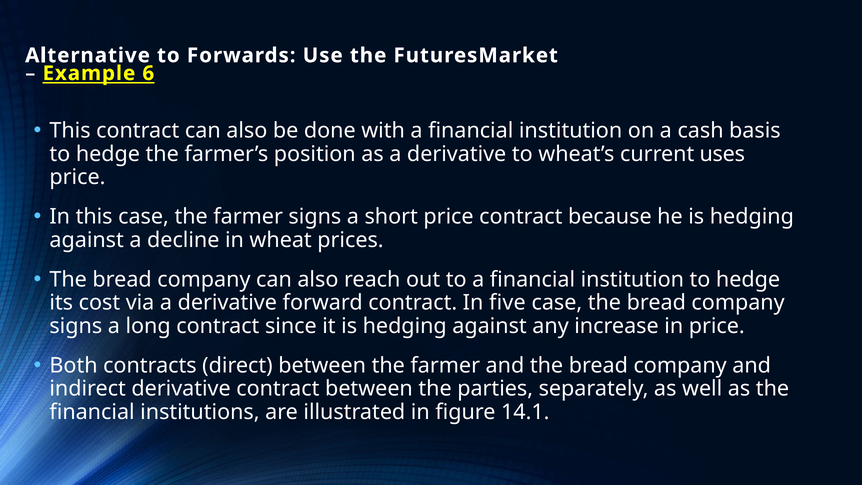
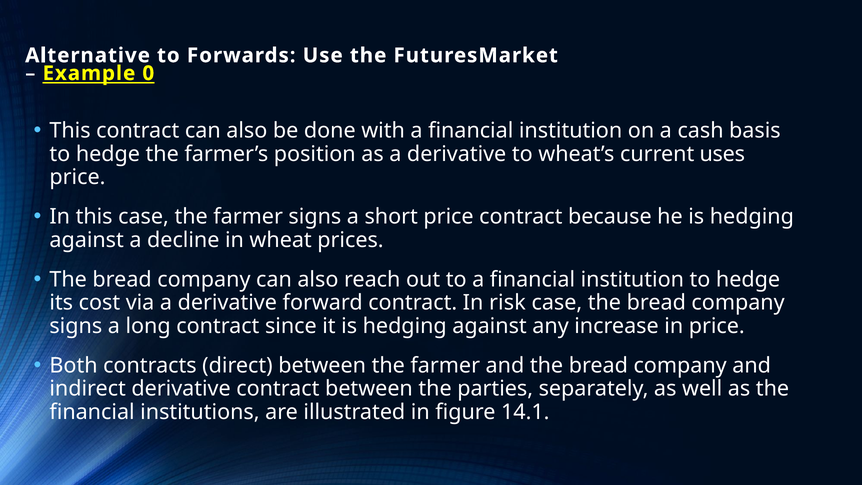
6: 6 -> 0
five: five -> risk
